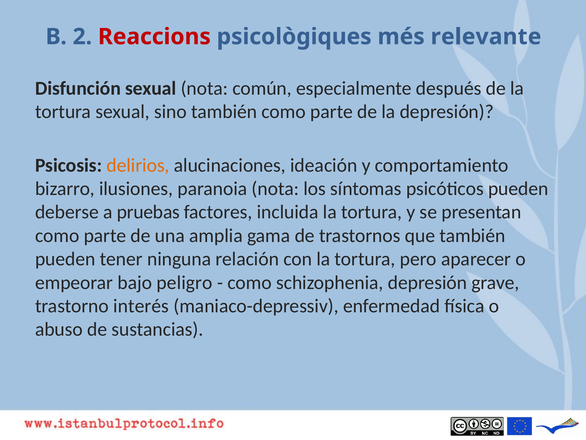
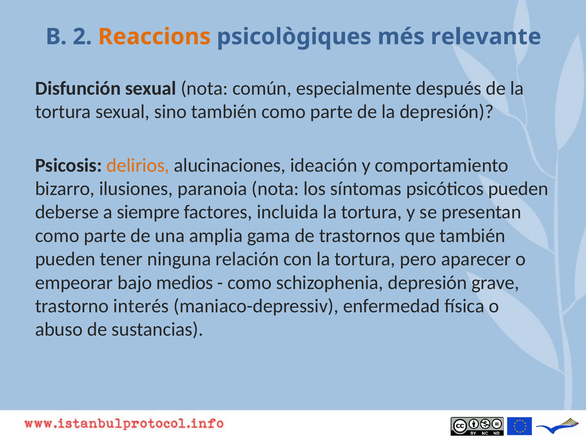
Reaccions colour: red -> orange
pruebas: pruebas -> siempre
peligro: peligro -> medios
